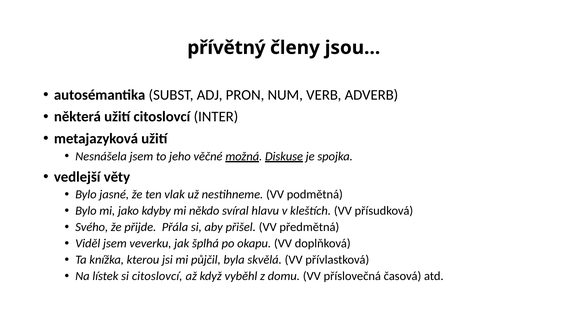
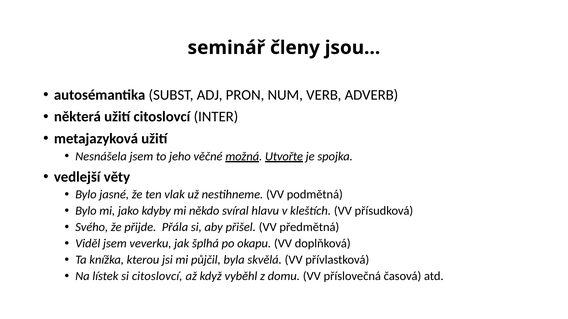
přívětný: přívětný -> seminář
Diskuse: Diskuse -> Utvořte
